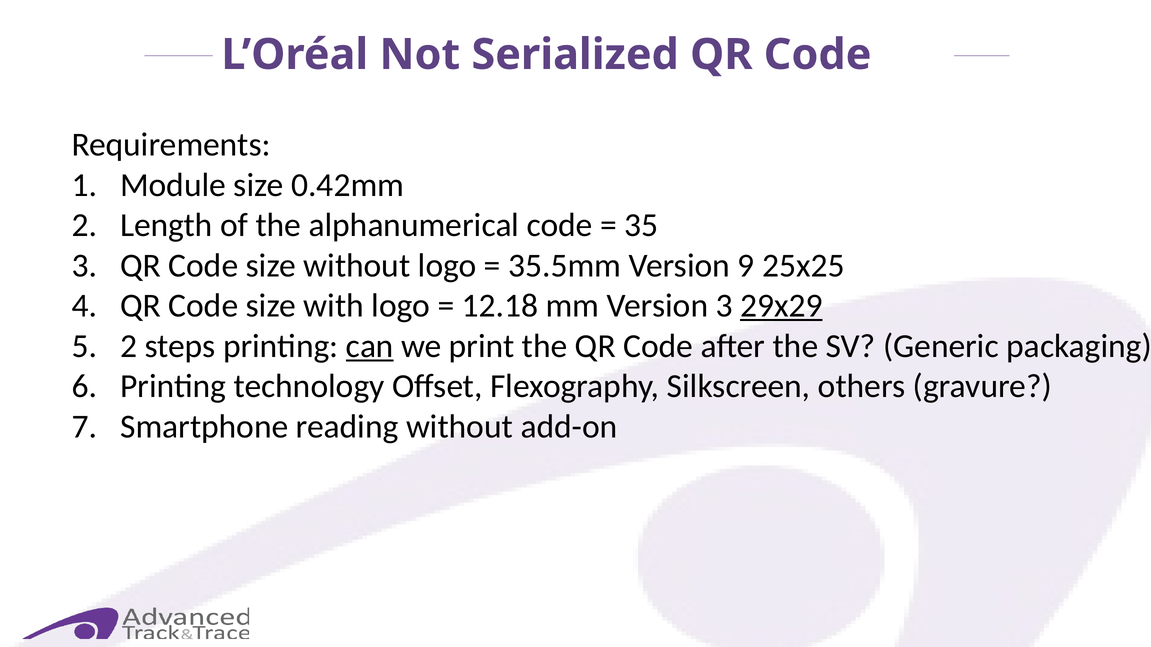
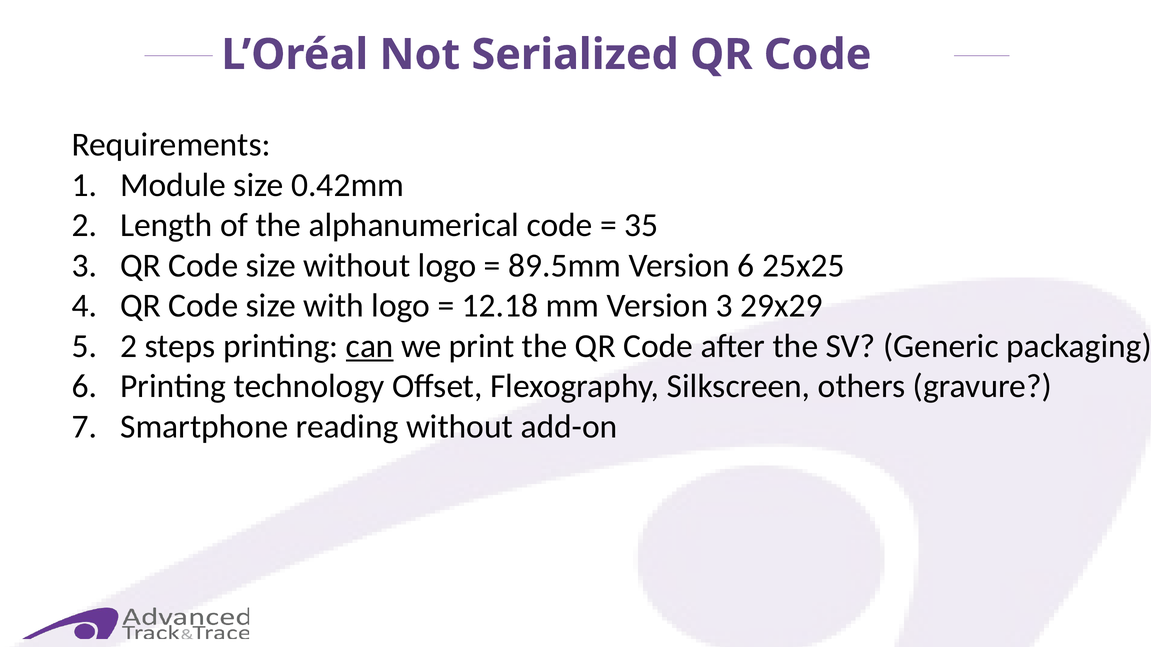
35.5mm: 35.5mm -> 89.5mm
Version 9: 9 -> 6
29x29 underline: present -> none
